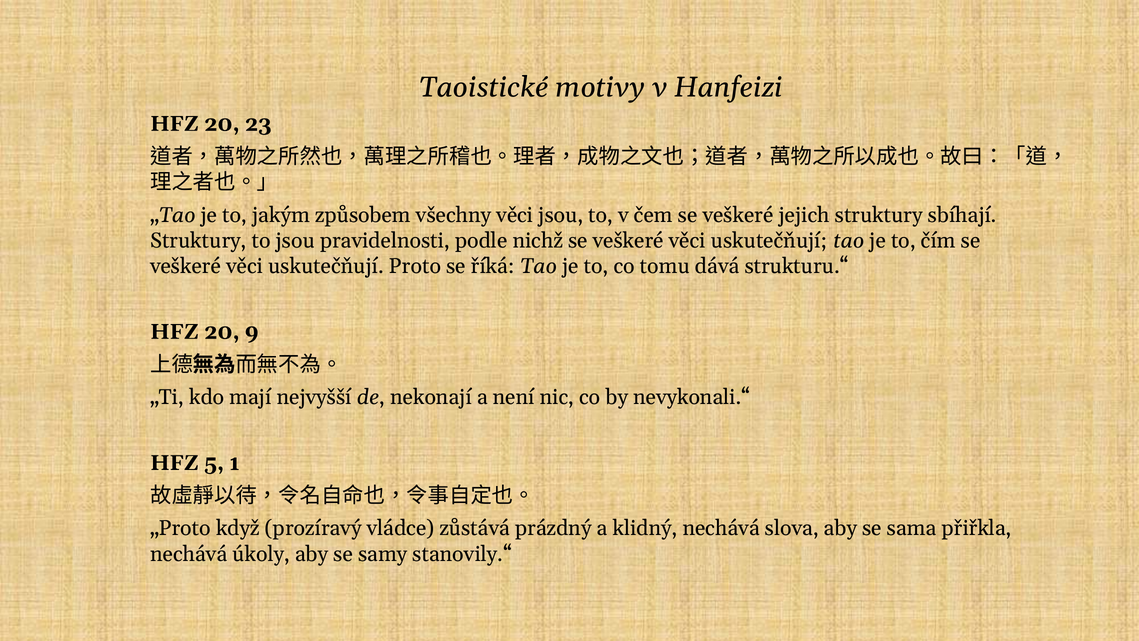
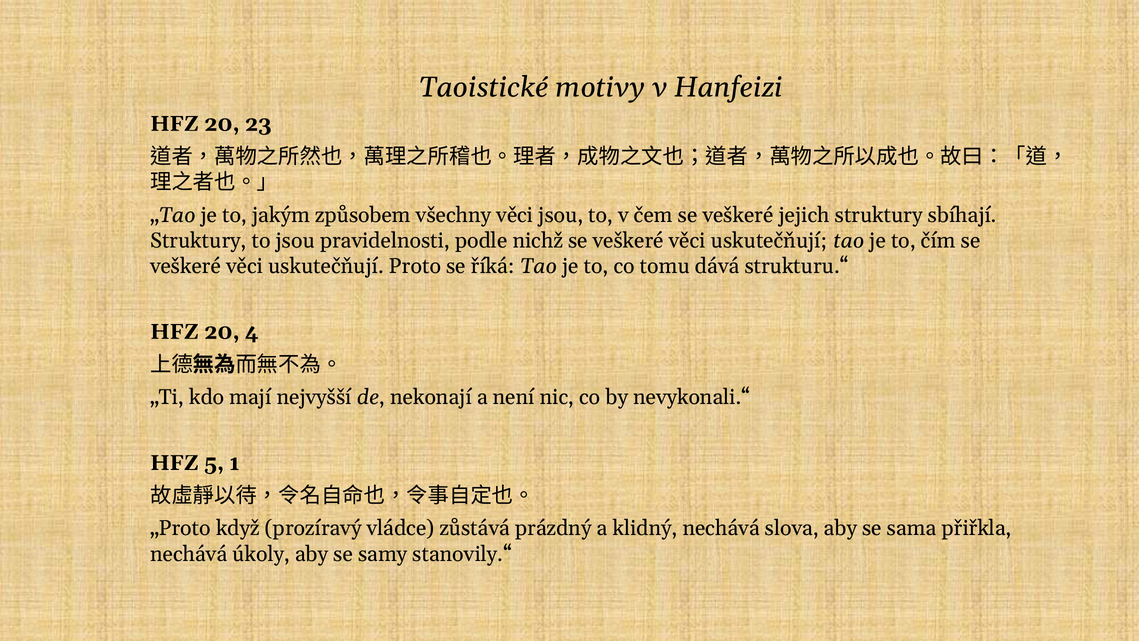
9: 9 -> 4
